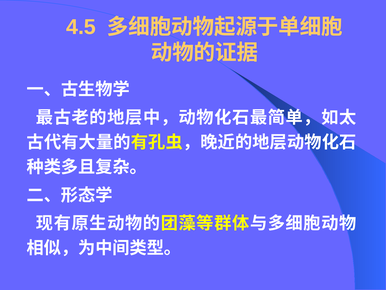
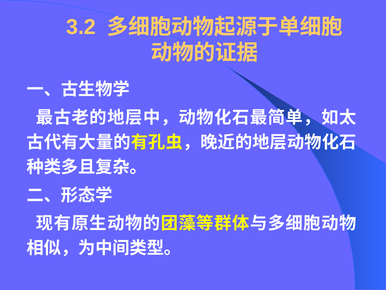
4.5: 4.5 -> 3.2
